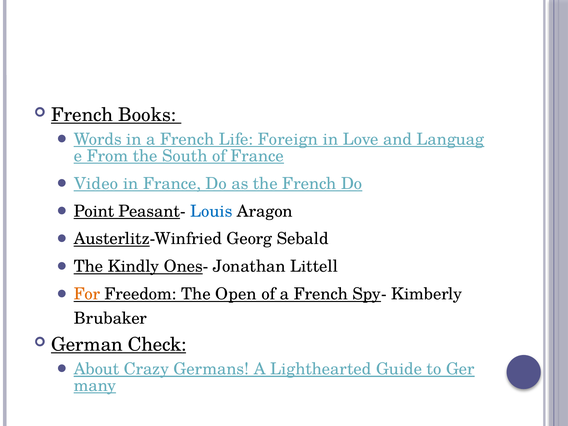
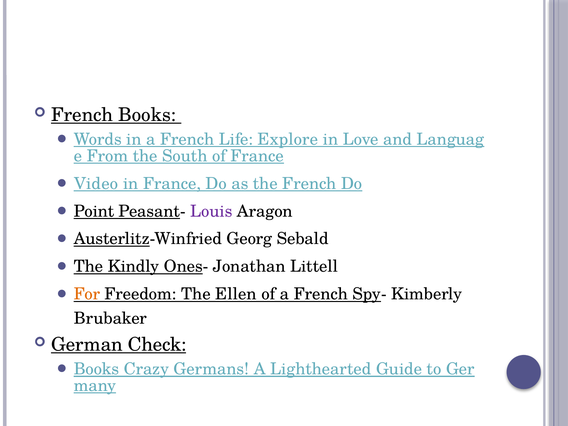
Foreign: Foreign -> Explore
Louis colour: blue -> purple
Open: Open -> Ellen
About at (97, 369): About -> Books
